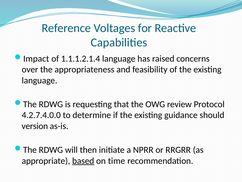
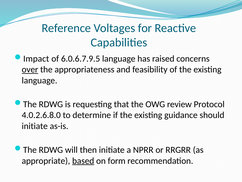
1.1.1.2.1.4: 1.1.1.2.1.4 -> 6.0.6.7.9.5
over underline: none -> present
4.2.7.4.0.0: 4.2.7.4.0.0 -> 4.0.2.6.8.0
version at (35, 126): version -> initiate
time: time -> form
